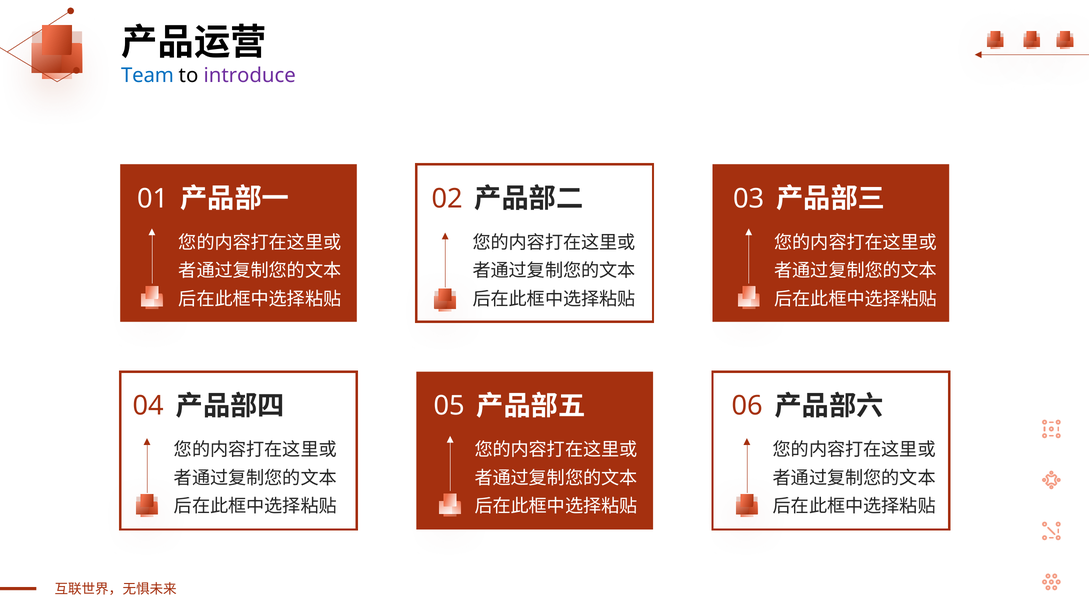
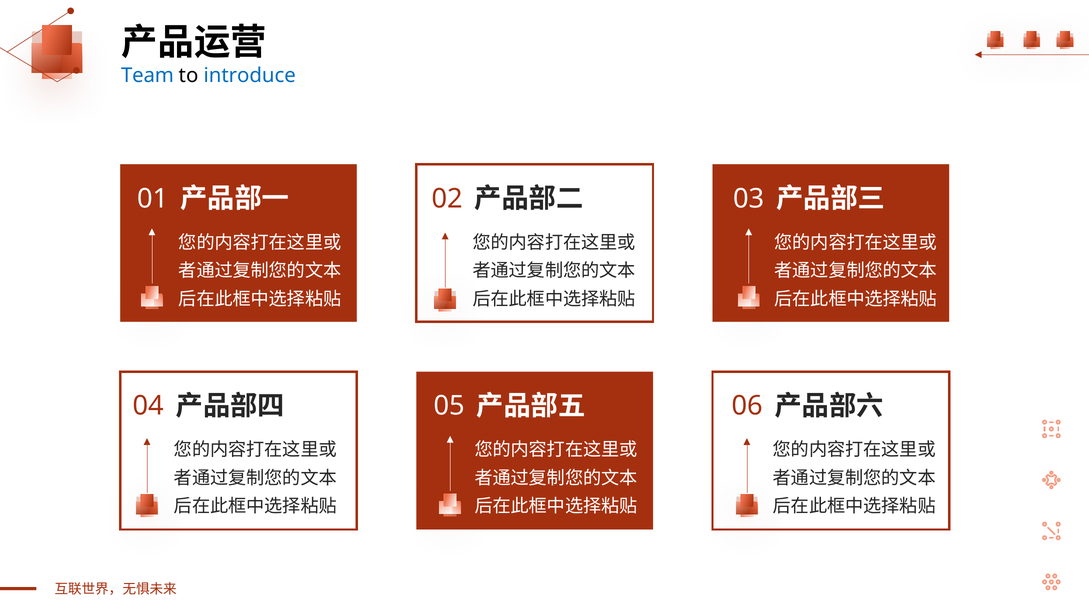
introduce colour: purple -> blue
